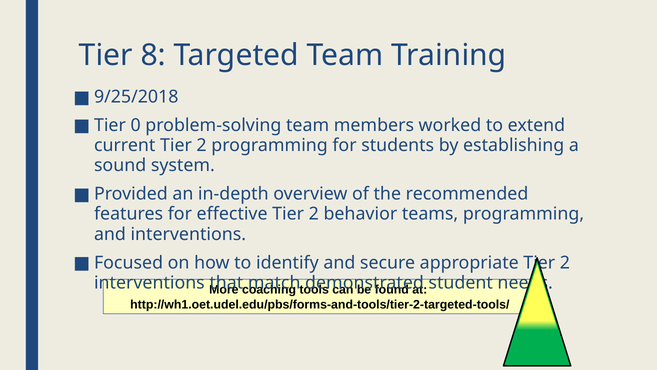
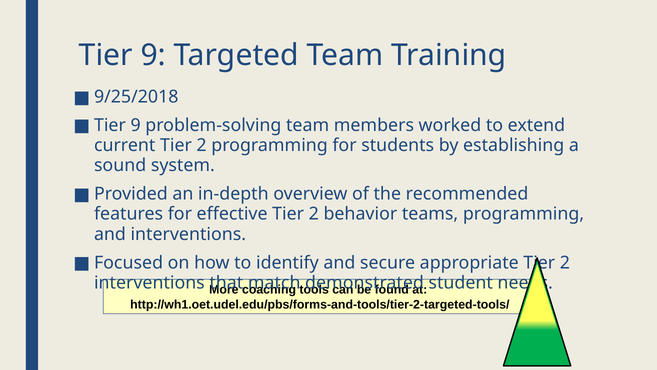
8 at (153, 55): 8 -> 9
0 at (136, 125): 0 -> 9
